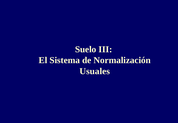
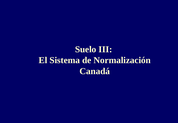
Usuales: Usuales -> Canadá
